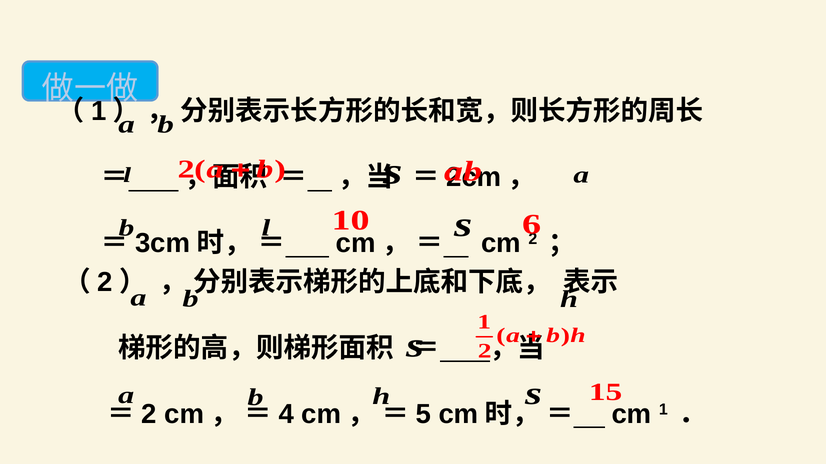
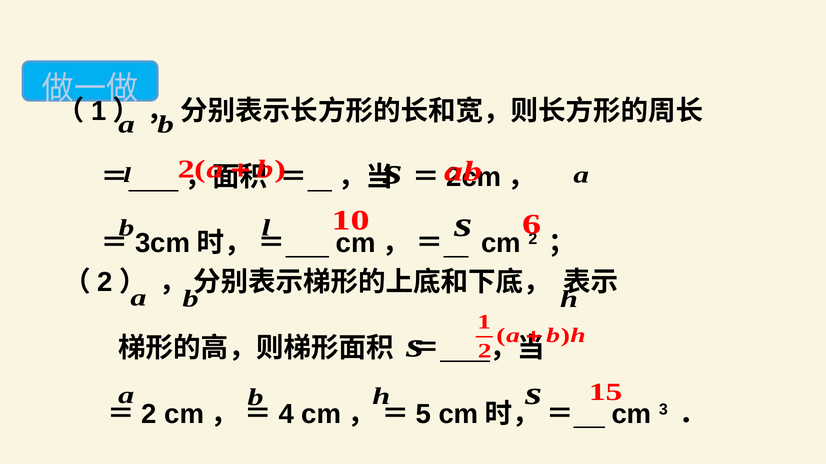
cm 1: 1 -> 3
